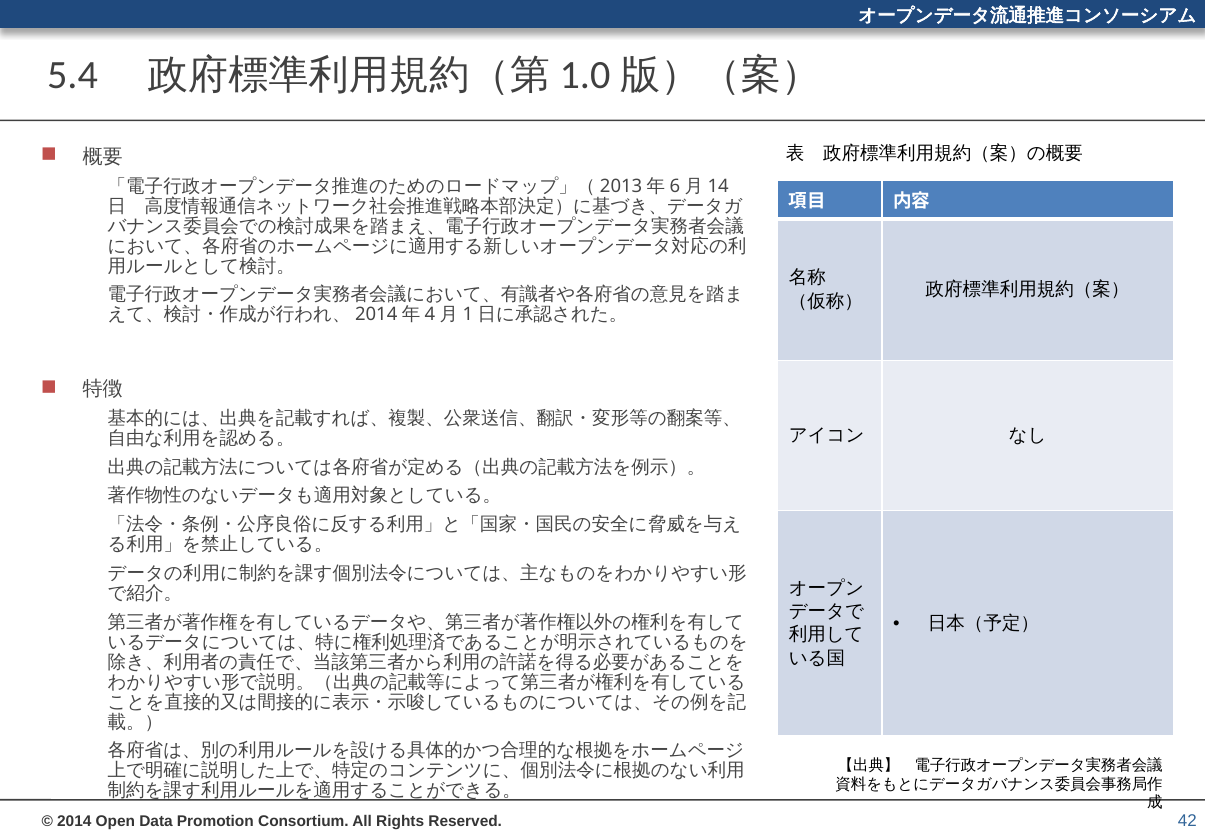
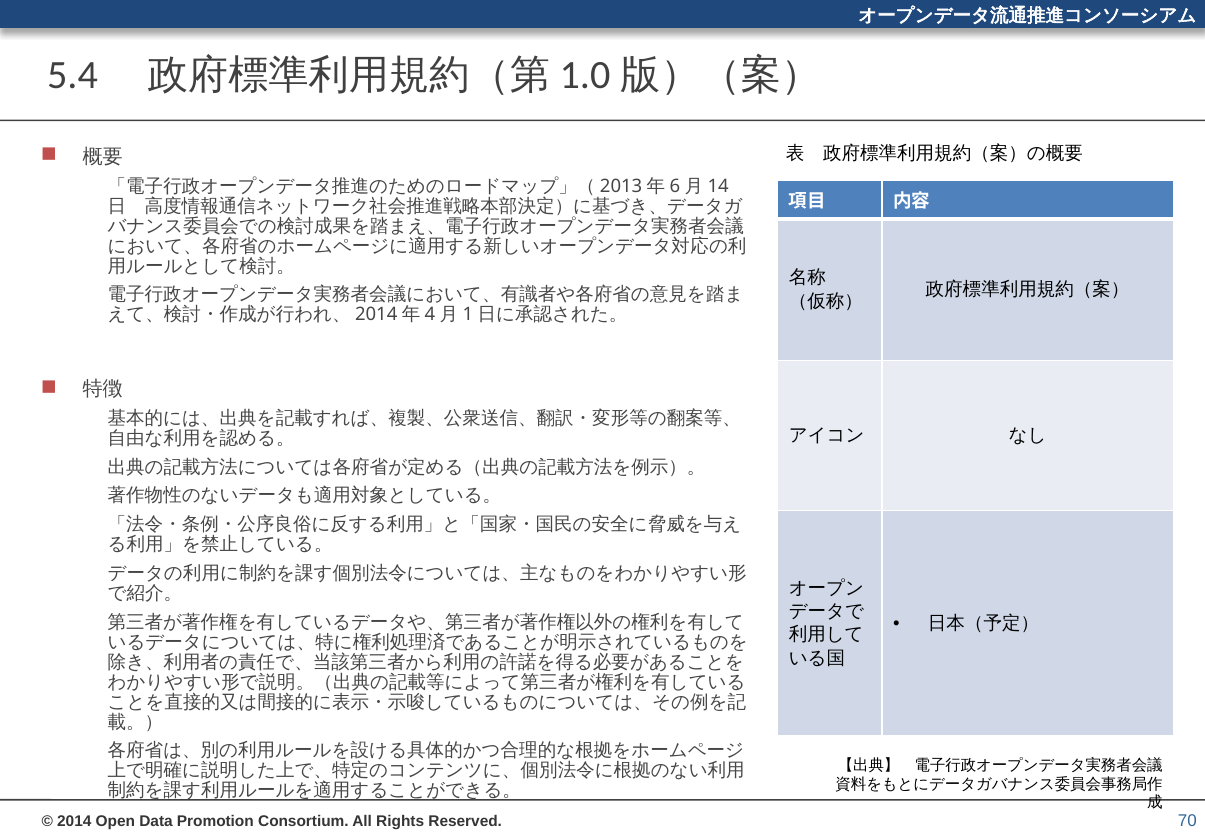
42: 42 -> 70
